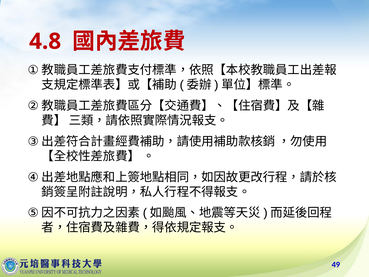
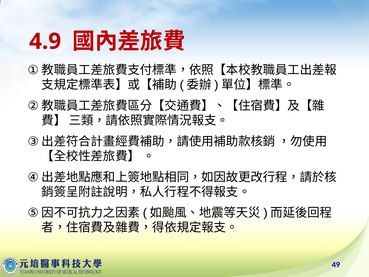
4.8: 4.8 -> 4.9
